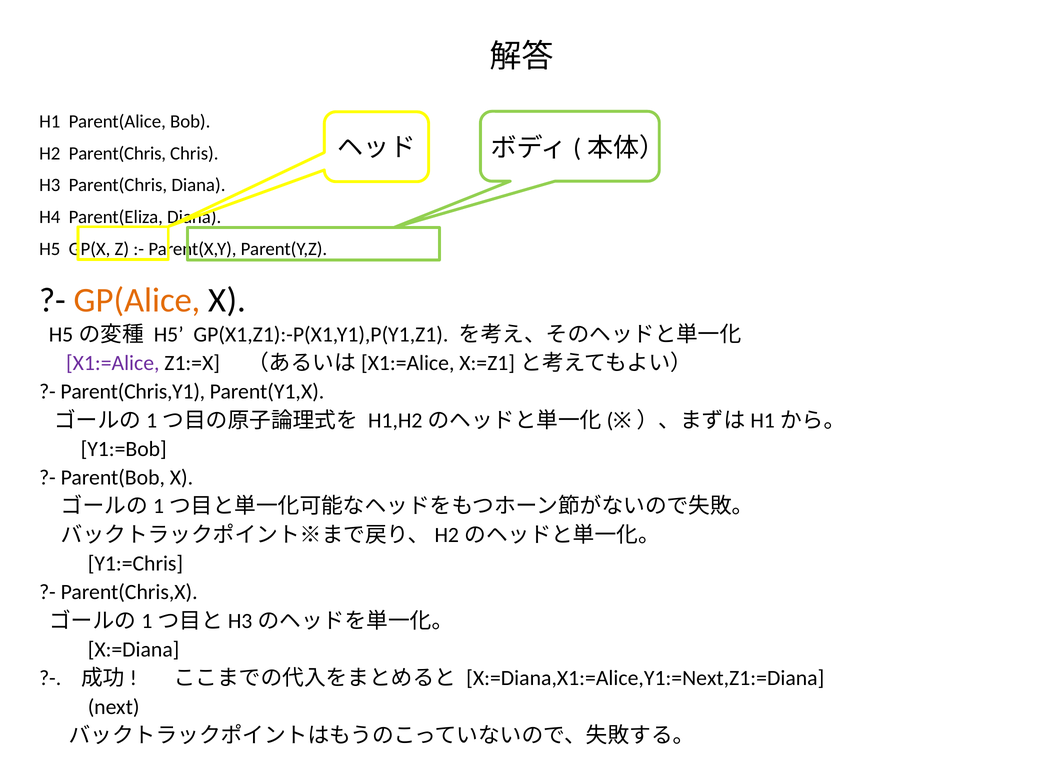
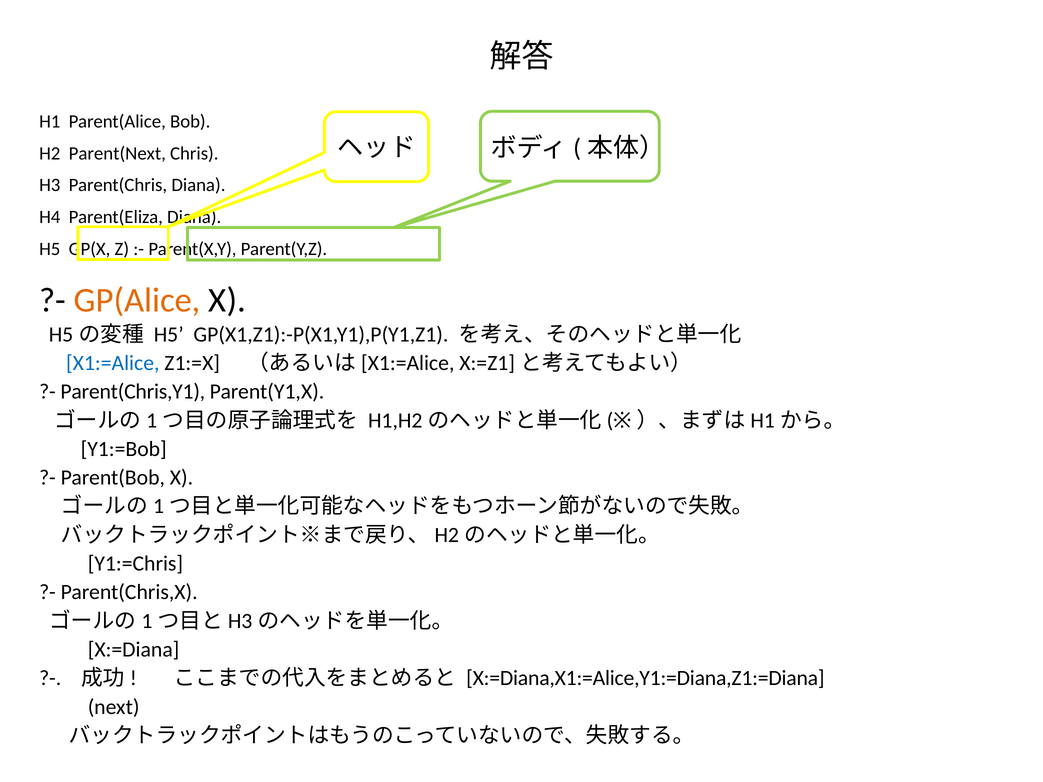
H2 Parent(Chris: Parent(Chris -> Parent(Next
X1:=Alice colour: purple -> blue
X:=Diana,X1:=Alice,Y1:=Next,Z1:=Diana: X:=Diana,X1:=Alice,Y1:=Next,Z1:=Diana -> X:=Diana,X1:=Alice,Y1:=Diana,Z1:=Diana
